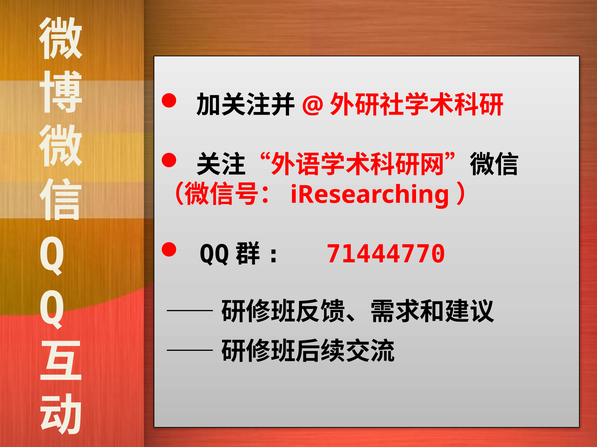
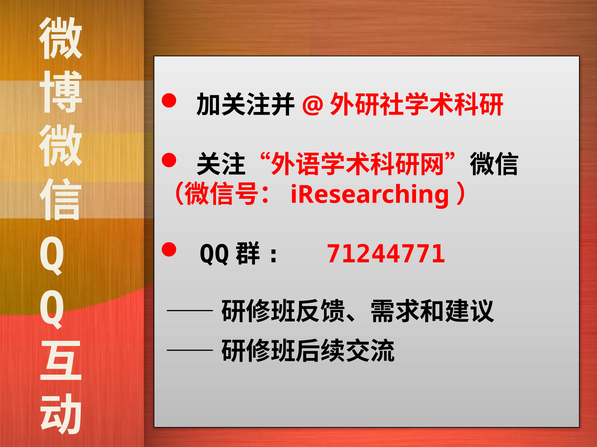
71444770: 71444770 -> 71244771
